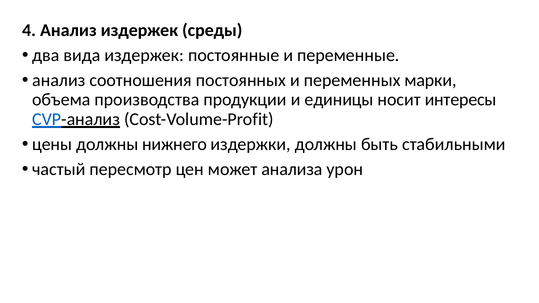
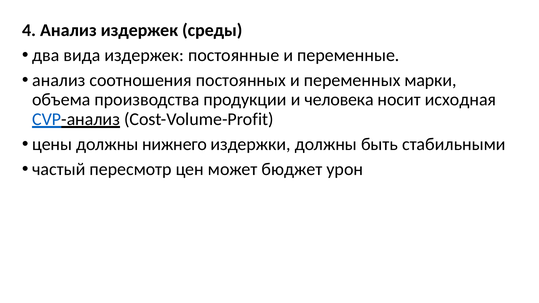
единицы: единицы -> человека
интересы: интересы -> исходная
анализа: анализа -> бюджет
